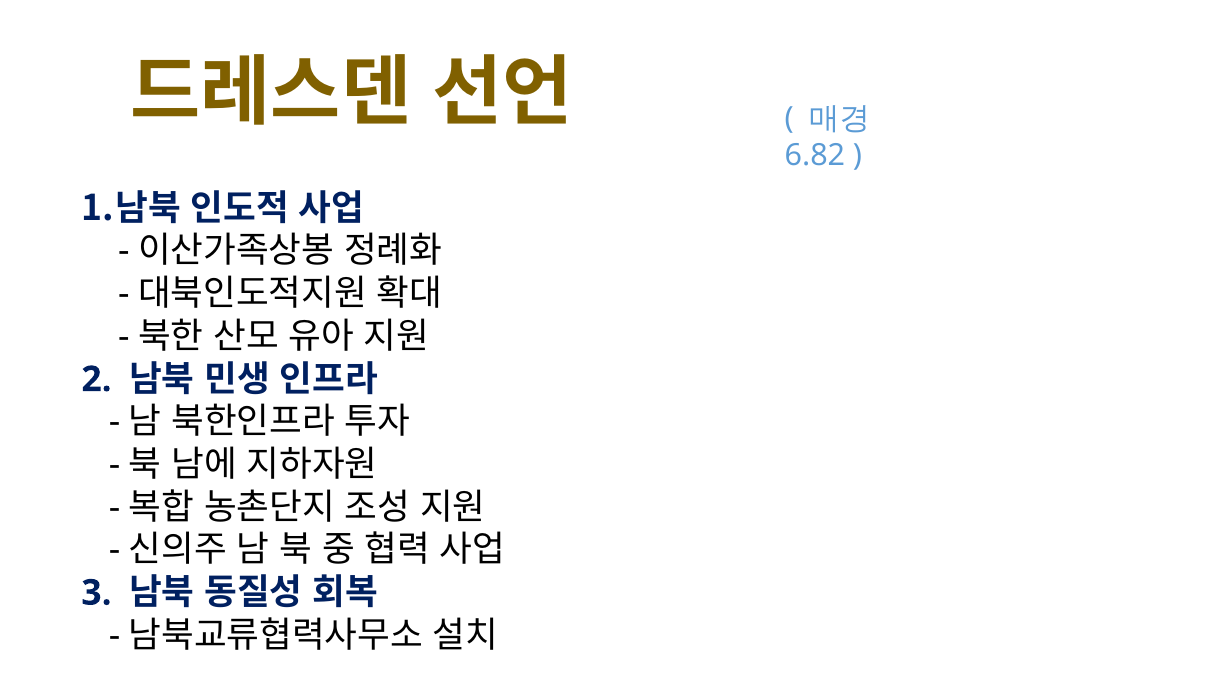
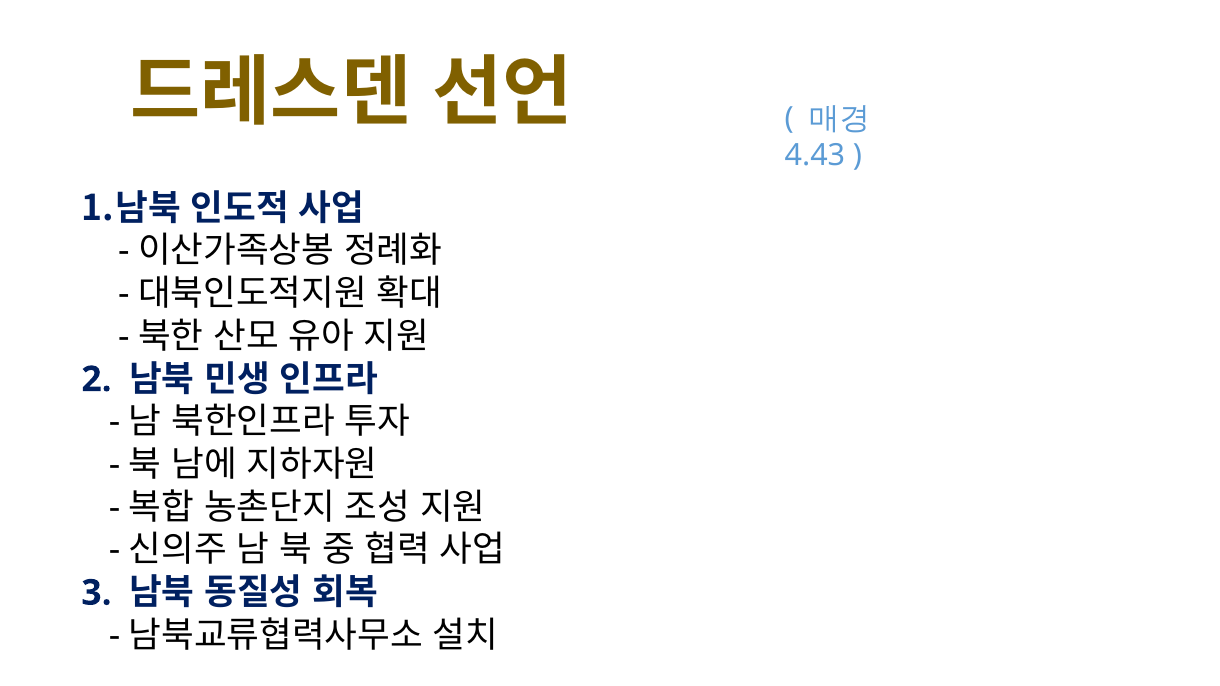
6.82: 6.82 -> 4.43
